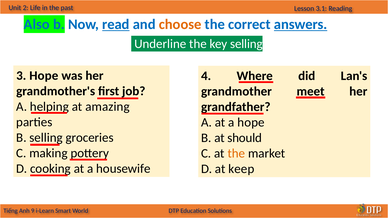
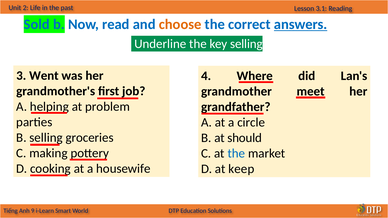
Also: Also -> Sold
read underline: present -> none
3 Hope: Hope -> Went
amazing: amazing -> problem
a hope: hope -> circle
the at (236, 154) colour: orange -> blue
